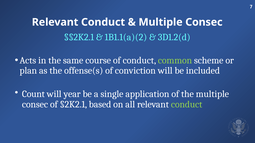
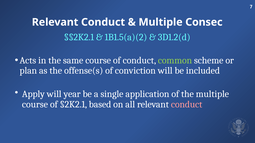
1B1.1(a)(2: 1B1.1(a)(2 -> 1B1.5(a)(2
Count: Count -> Apply
consec at (35, 105): consec -> course
conduct at (187, 105) colour: light green -> pink
